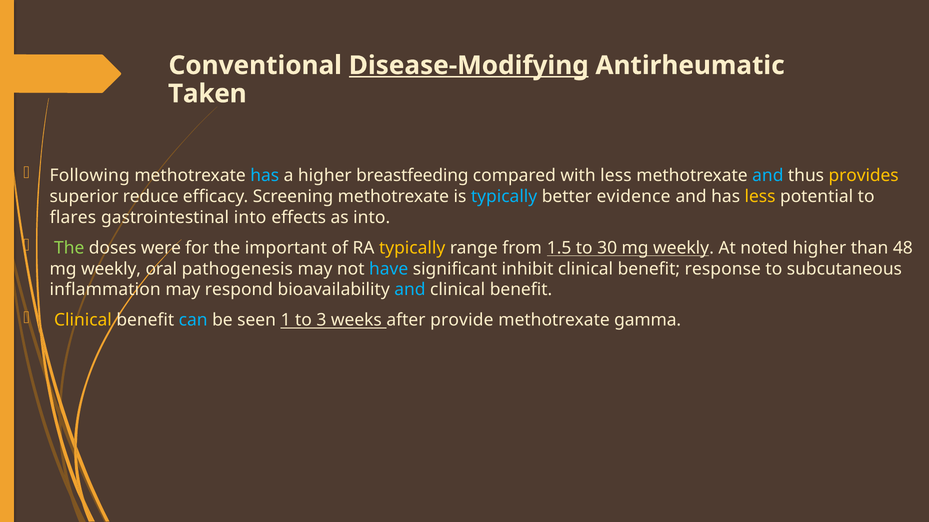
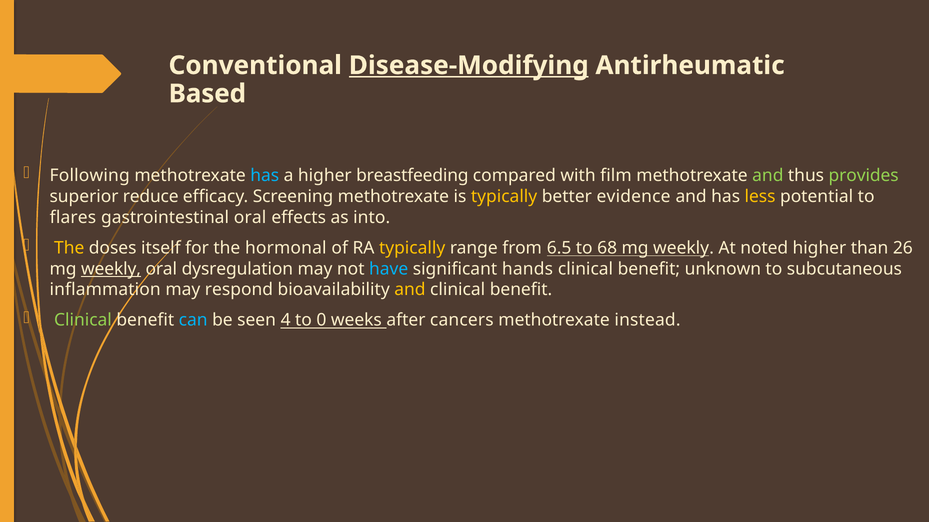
Taken: Taken -> Based
with less: less -> film
and at (768, 176) colour: light blue -> light green
provides colour: yellow -> light green
typically at (504, 197) colour: light blue -> yellow
gastrointestinal into: into -> oral
The at (69, 248) colour: light green -> yellow
were: were -> itself
important: important -> hormonal
1.5: 1.5 -> 6.5
30: 30 -> 68
48: 48 -> 26
weekly at (111, 269) underline: none -> present
pathogenesis: pathogenesis -> dysregulation
inhibit: inhibit -> hands
response: response -> unknown
and at (410, 290) colour: light blue -> yellow
Clinical at (83, 321) colour: yellow -> light green
1: 1 -> 4
3: 3 -> 0
provide: provide -> cancers
gamma: gamma -> instead
